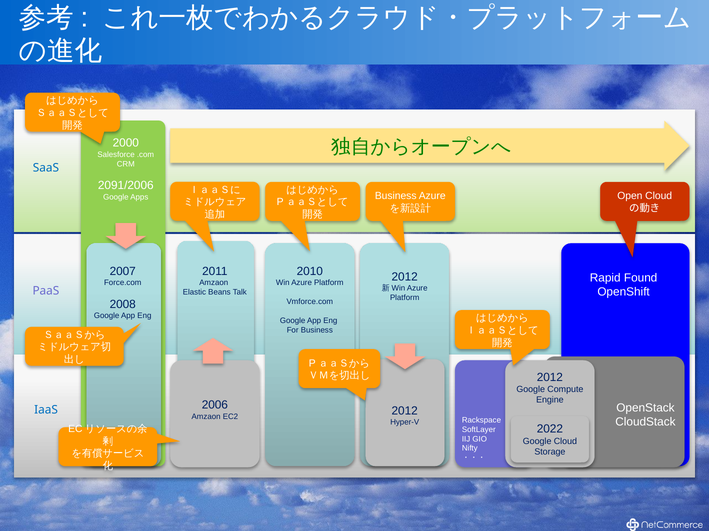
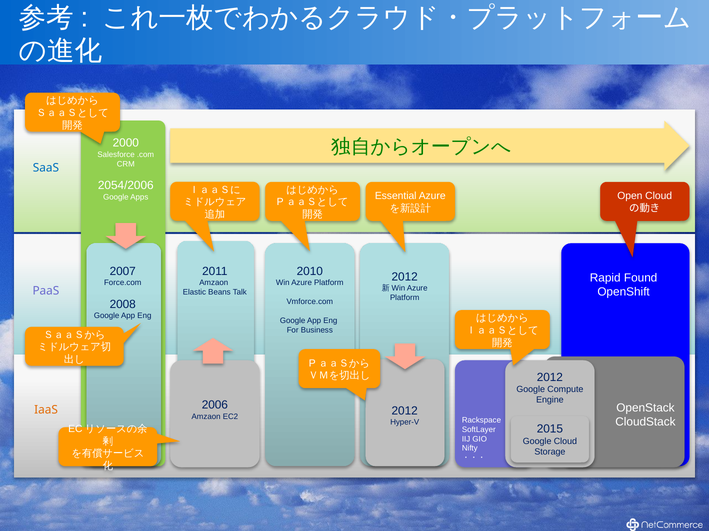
2091/2006: 2091/2006 -> 2054/2006
Business at (396, 196): Business -> Essential
IaaS colour: blue -> orange
2022: 2022 -> 2015
